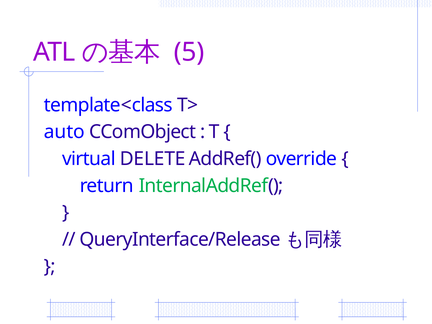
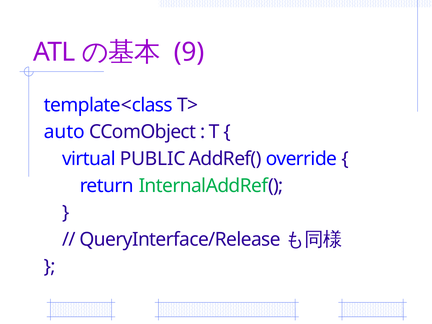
5: 5 -> 9
DELETE: DELETE -> PUBLIC
